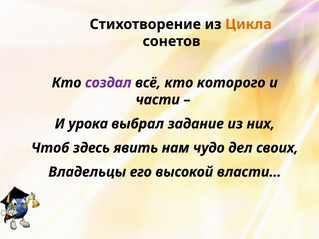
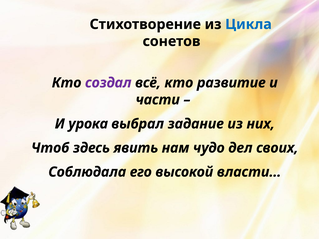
Цикла colour: orange -> blue
которого: которого -> развитие
Владельцы: Владельцы -> Соблюдала
